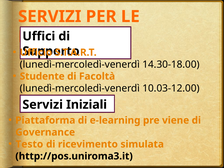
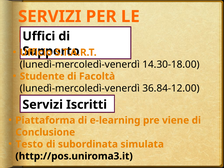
10.03-12.00: 10.03-12.00 -> 36.84-12.00
Iniziali: Iniziali -> Iscritti
Governance: Governance -> Conclusione
ricevimento: ricevimento -> subordinata
